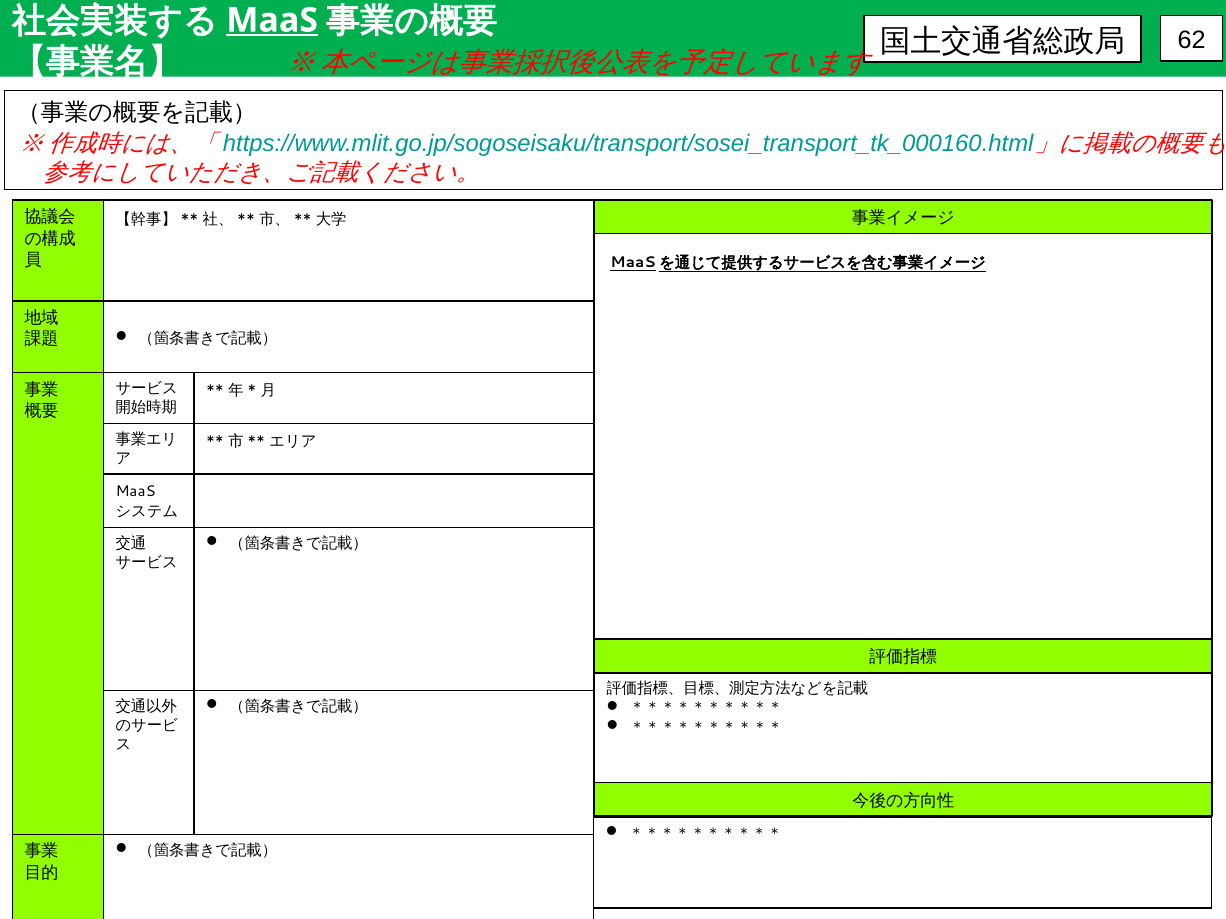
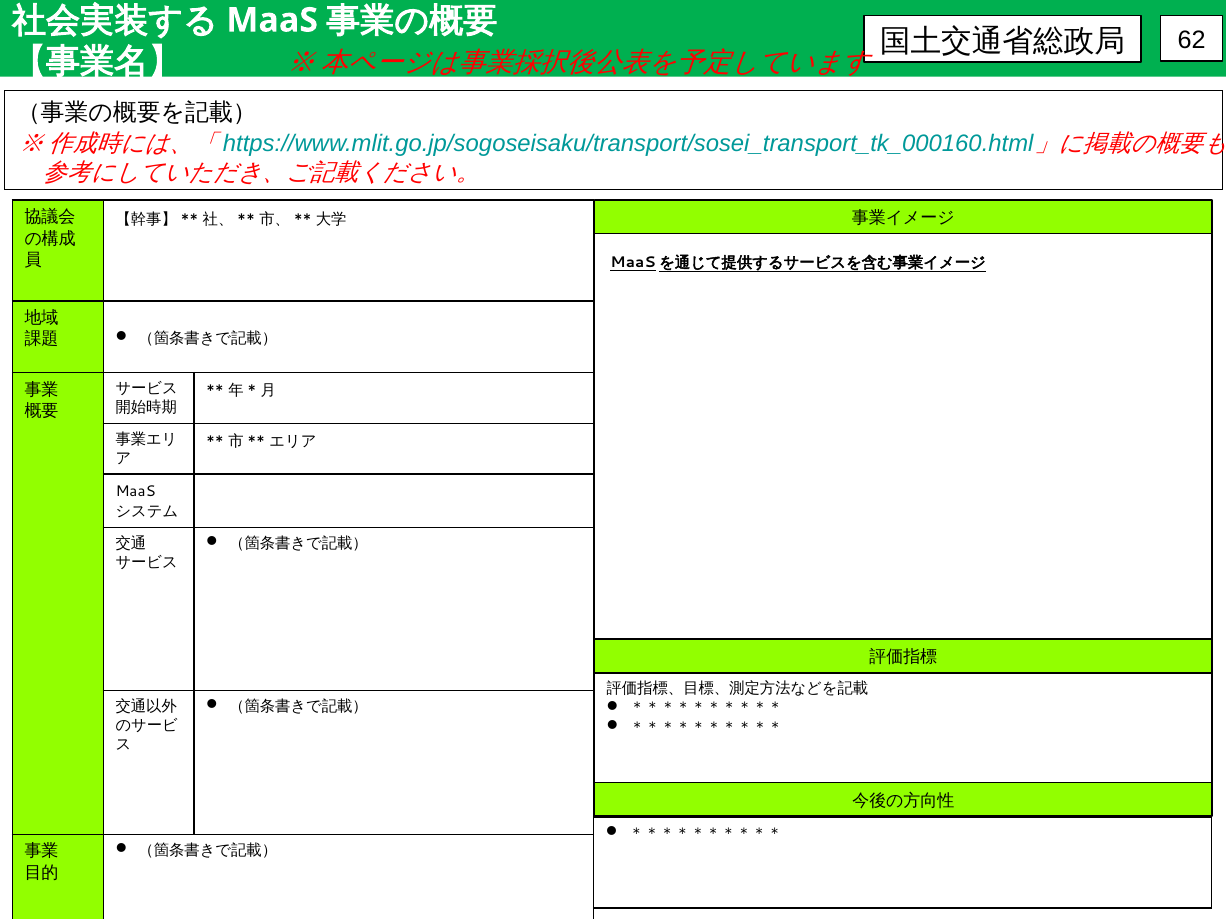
MaaS at (272, 20) underline: present -> none
